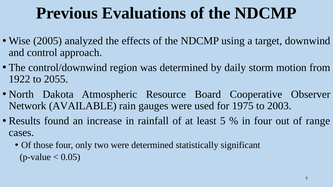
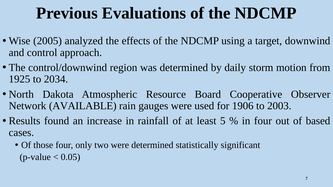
1922: 1922 -> 1925
2055: 2055 -> 2034
1975: 1975 -> 1906
range: range -> based
